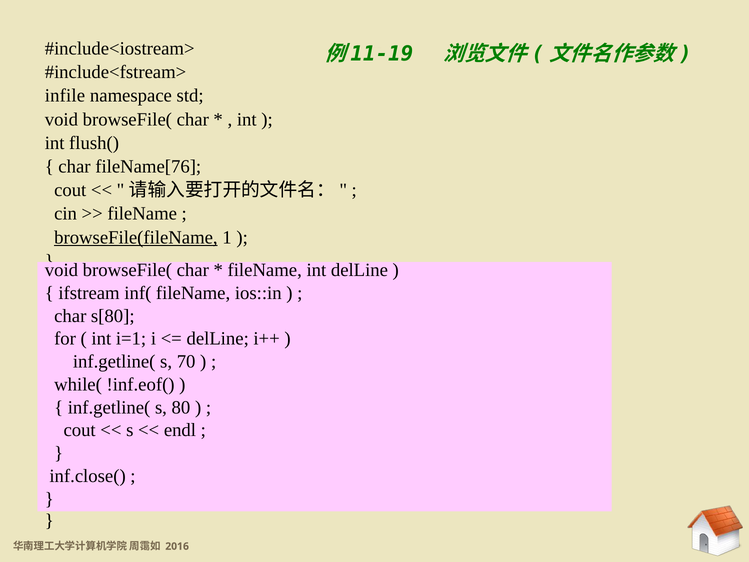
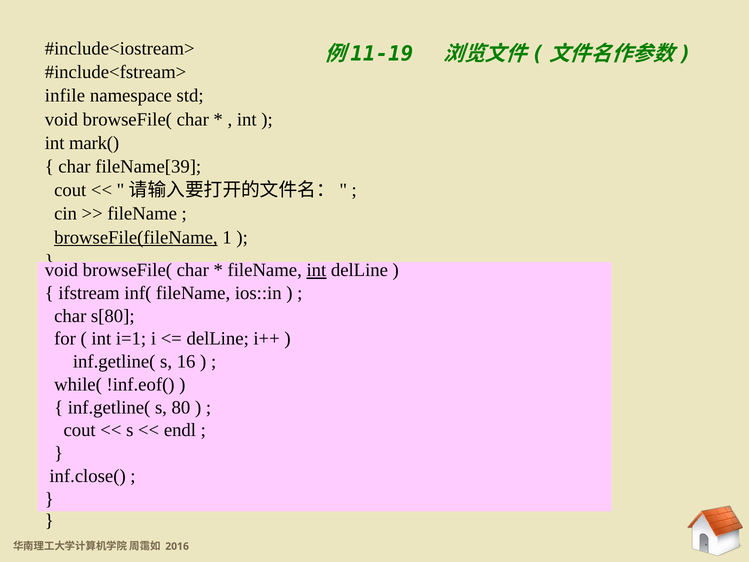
flush(: flush( -> mark(
fileName[76: fileName[76 -> fileName[39
int at (316, 270) underline: none -> present
70: 70 -> 16
